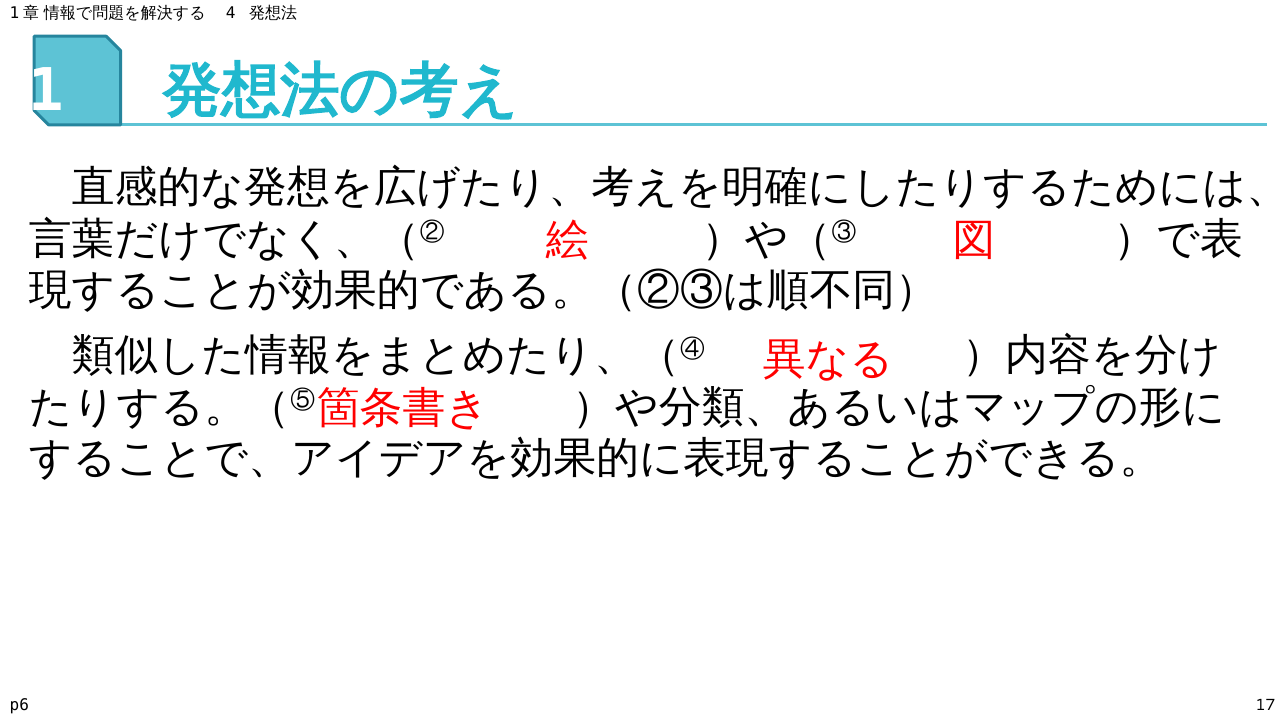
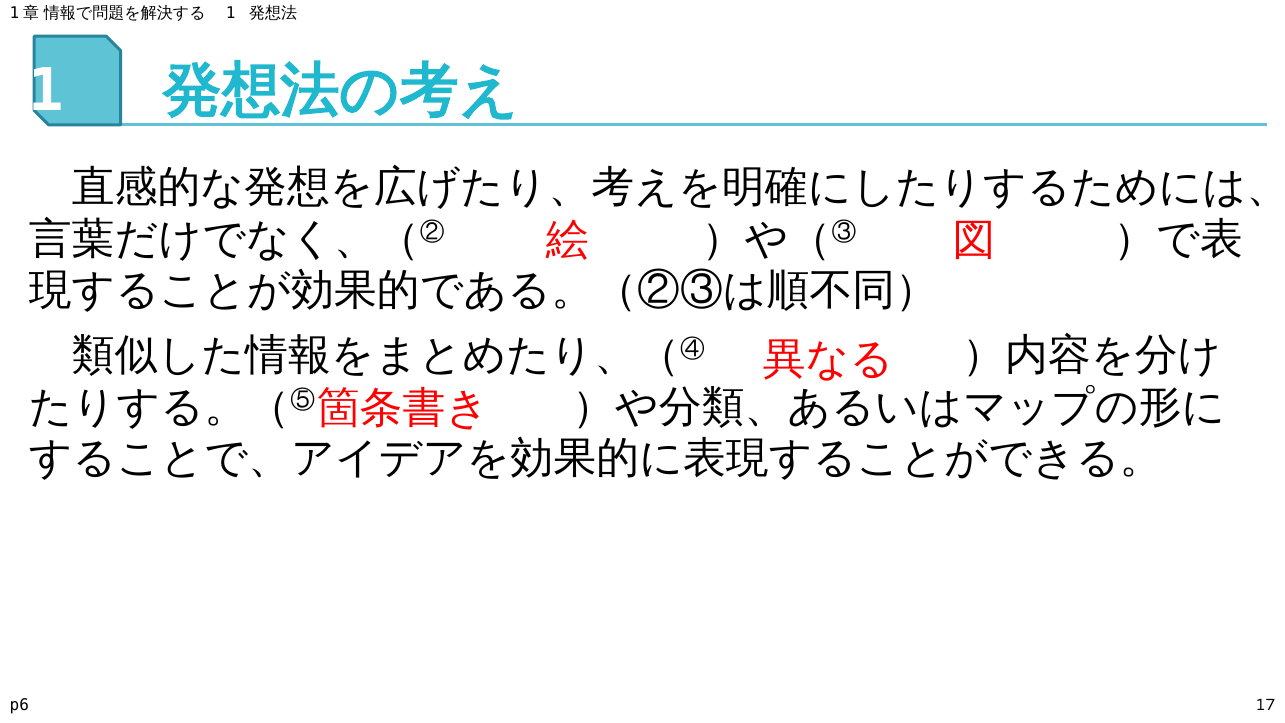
4 at (231, 13): 4 -> 1
